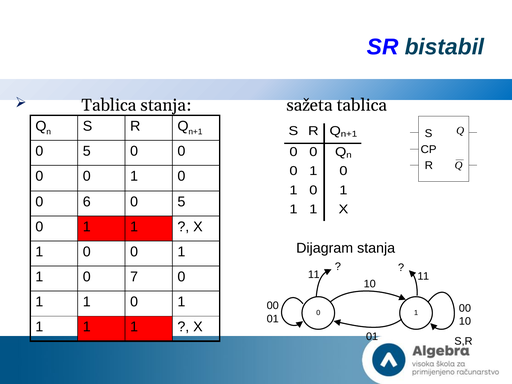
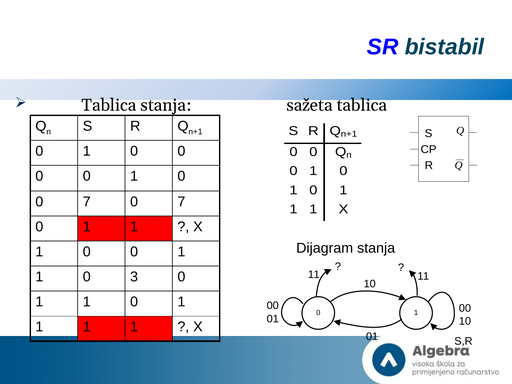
5 at (87, 151): 5 -> 1
6 at (87, 202): 6 -> 7
5 at (181, 202): 5 -> 7
7: 7 -> 3
